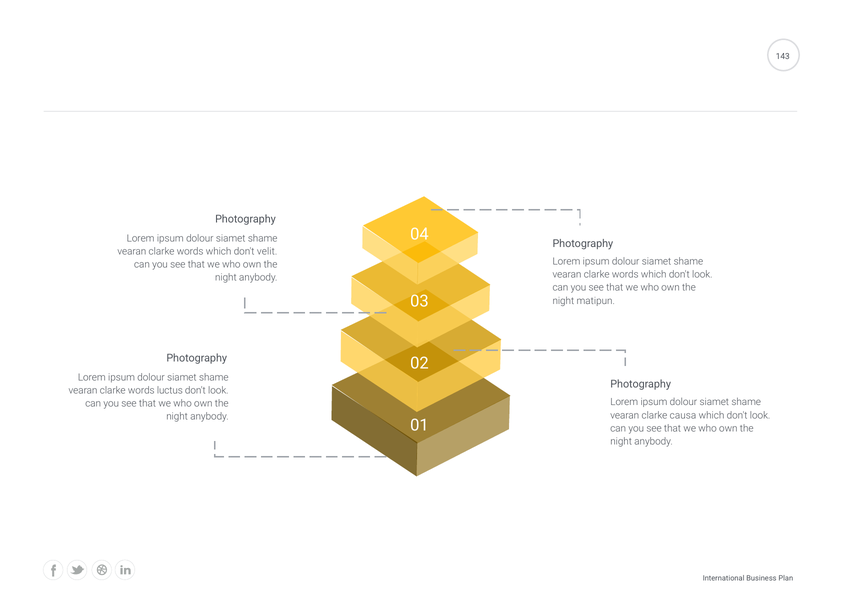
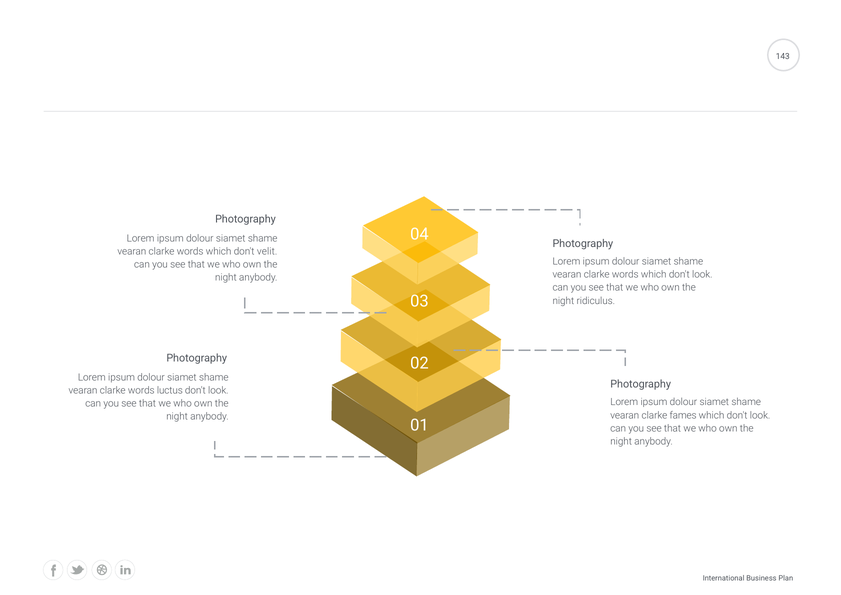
matipun: matipun -> ridiculus
causa: causa -> fames
